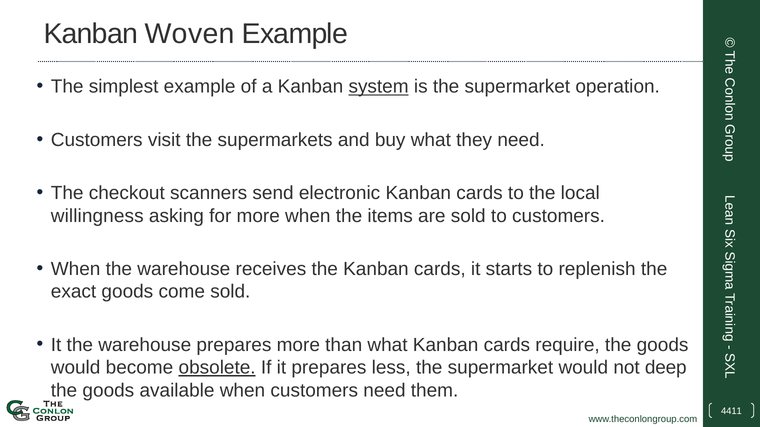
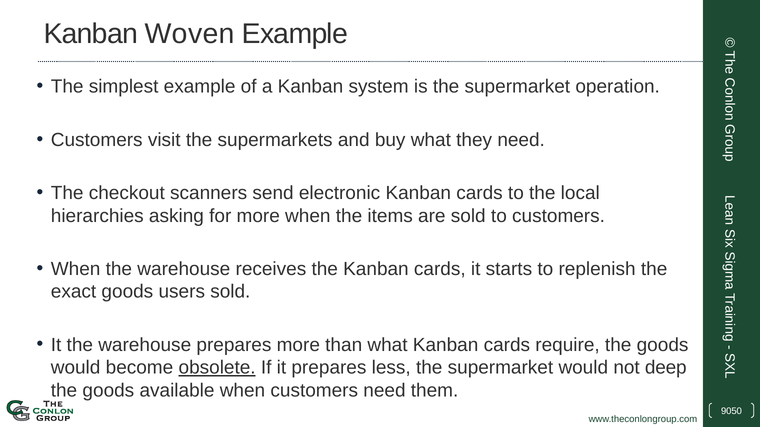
system underline: present -> none
willingness: willingness -> hierarchies
come: come -> users
4411: 4411 -> 9050
